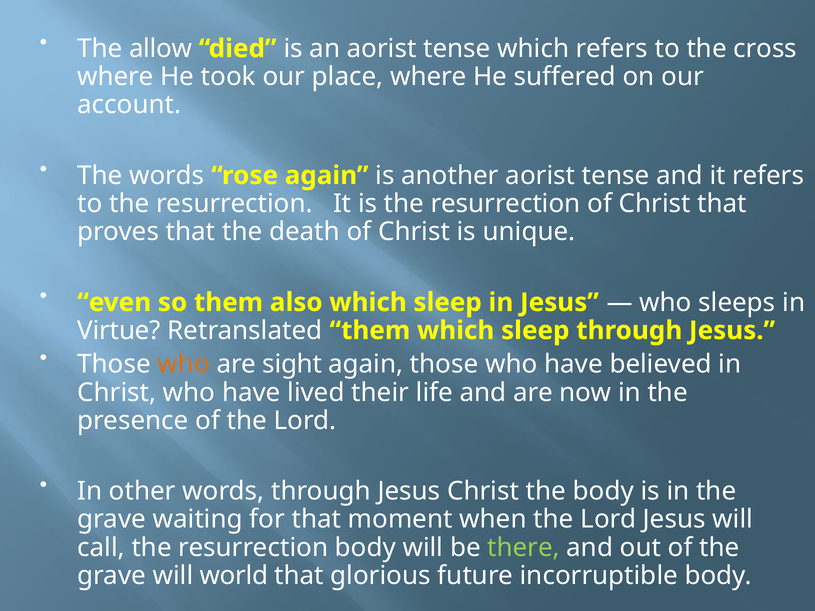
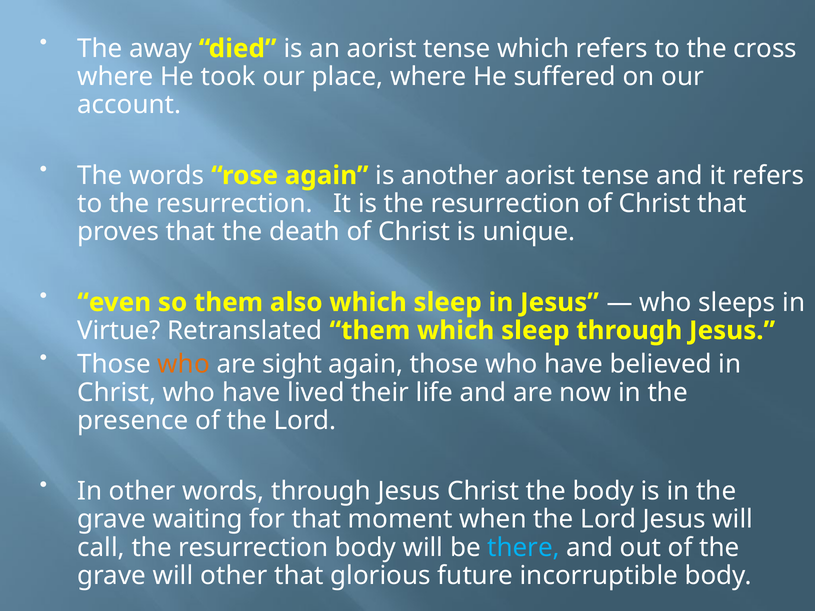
allow: allow -> away
there colour: light green -> light blue
will world: world -> other
